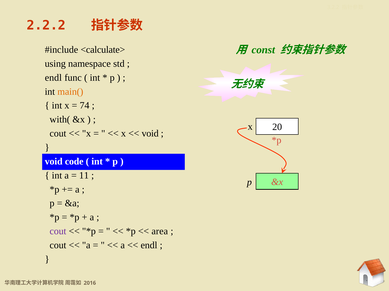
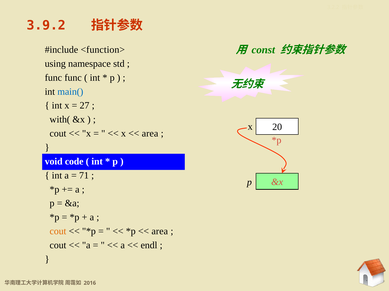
2.2.2: 2.2.2 -> 3.9.2
<calculate>: <calculate> -> <function>
endl at (53, 78): endl -> func
main( colour: orange -> blue
74: 74 -> 27
void at (150, 134): void -> area
11: 11 -> 71
cout at (58, 232) colour: purple -> orange
